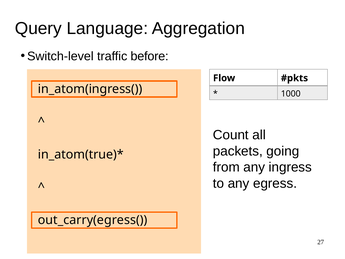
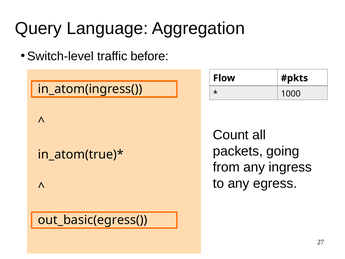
out_carry(egress(: out_carry(egress( -> out_basic(egress(
